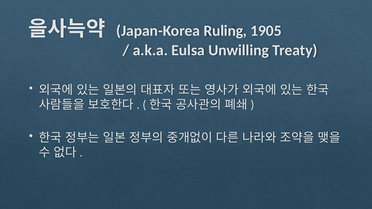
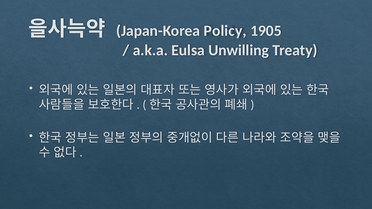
Ruling: Ruling -> Policy
